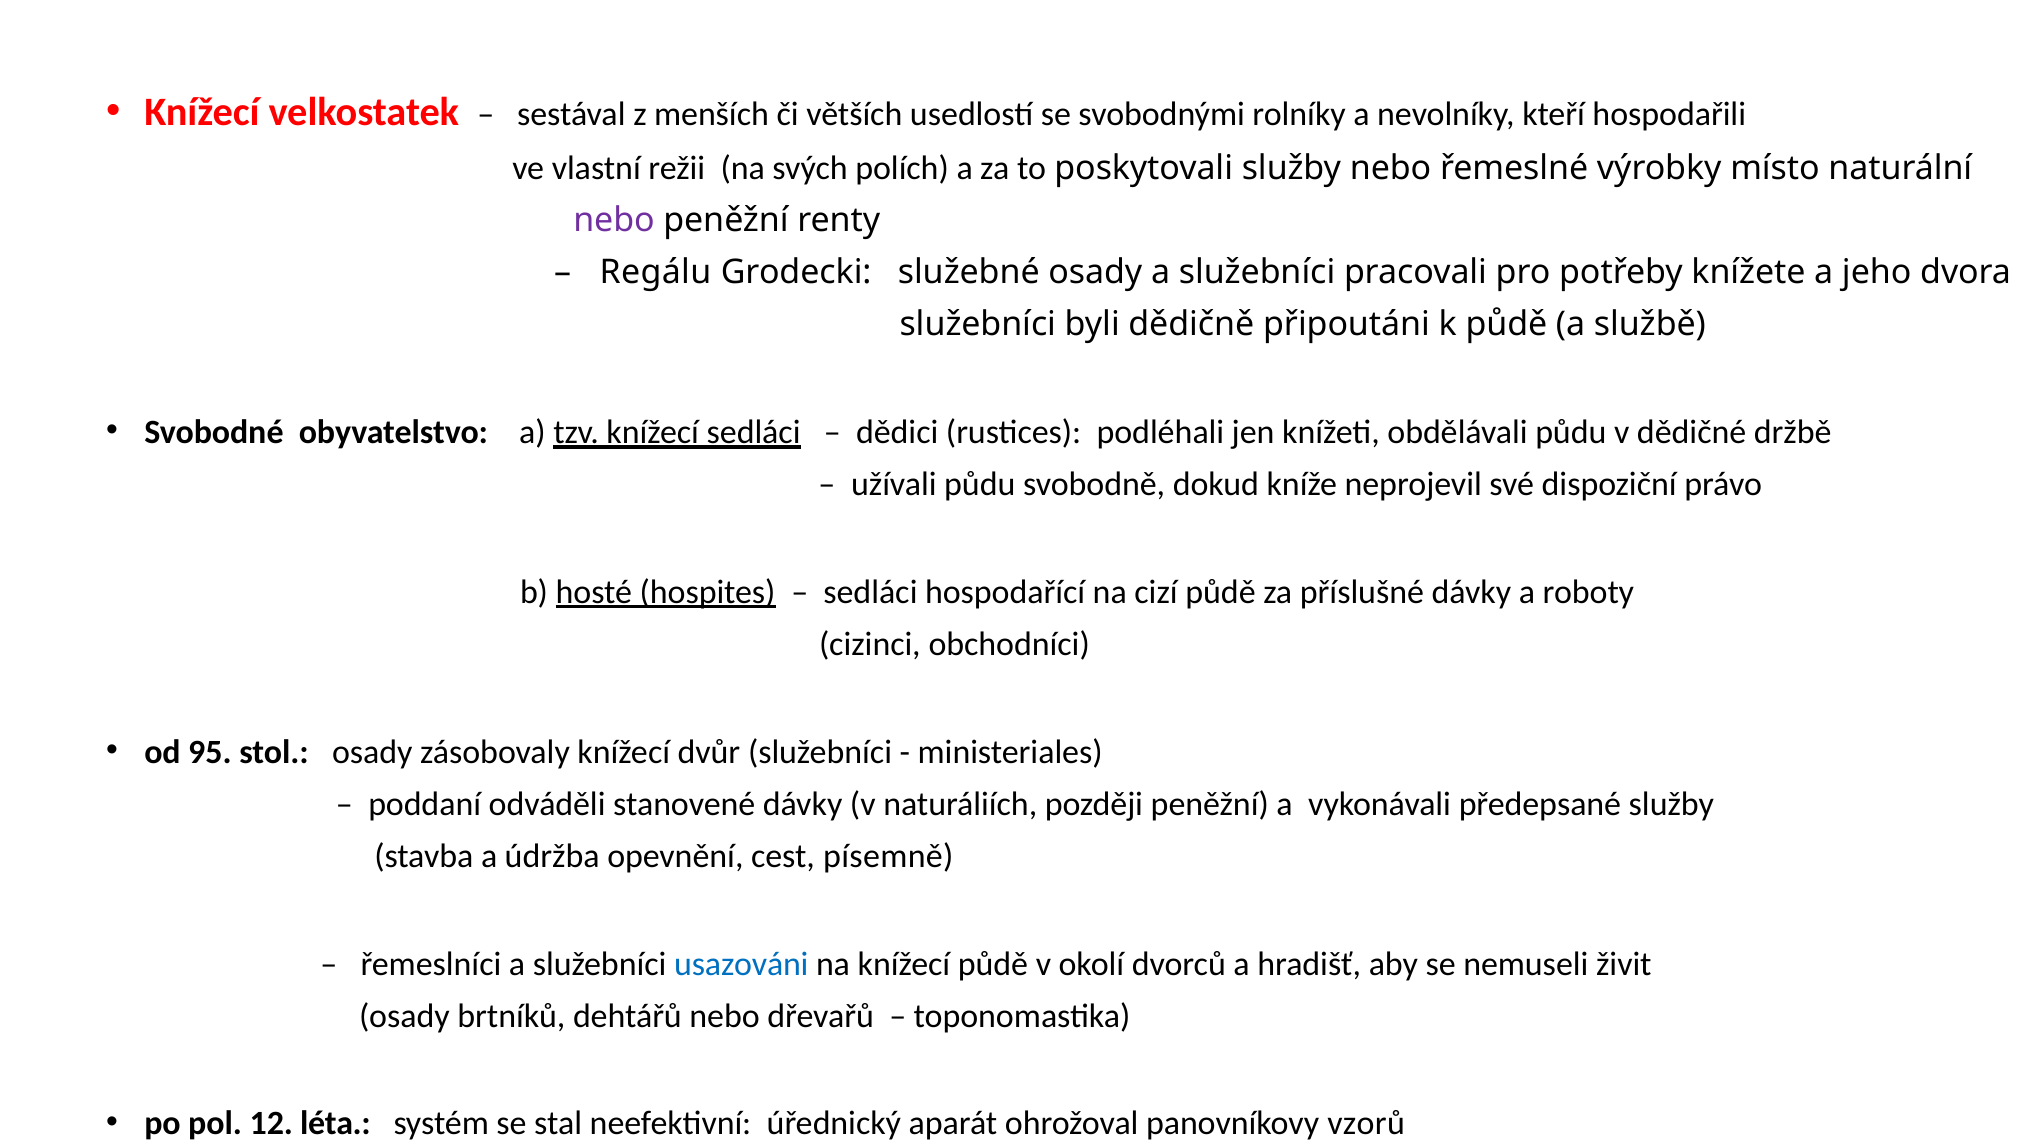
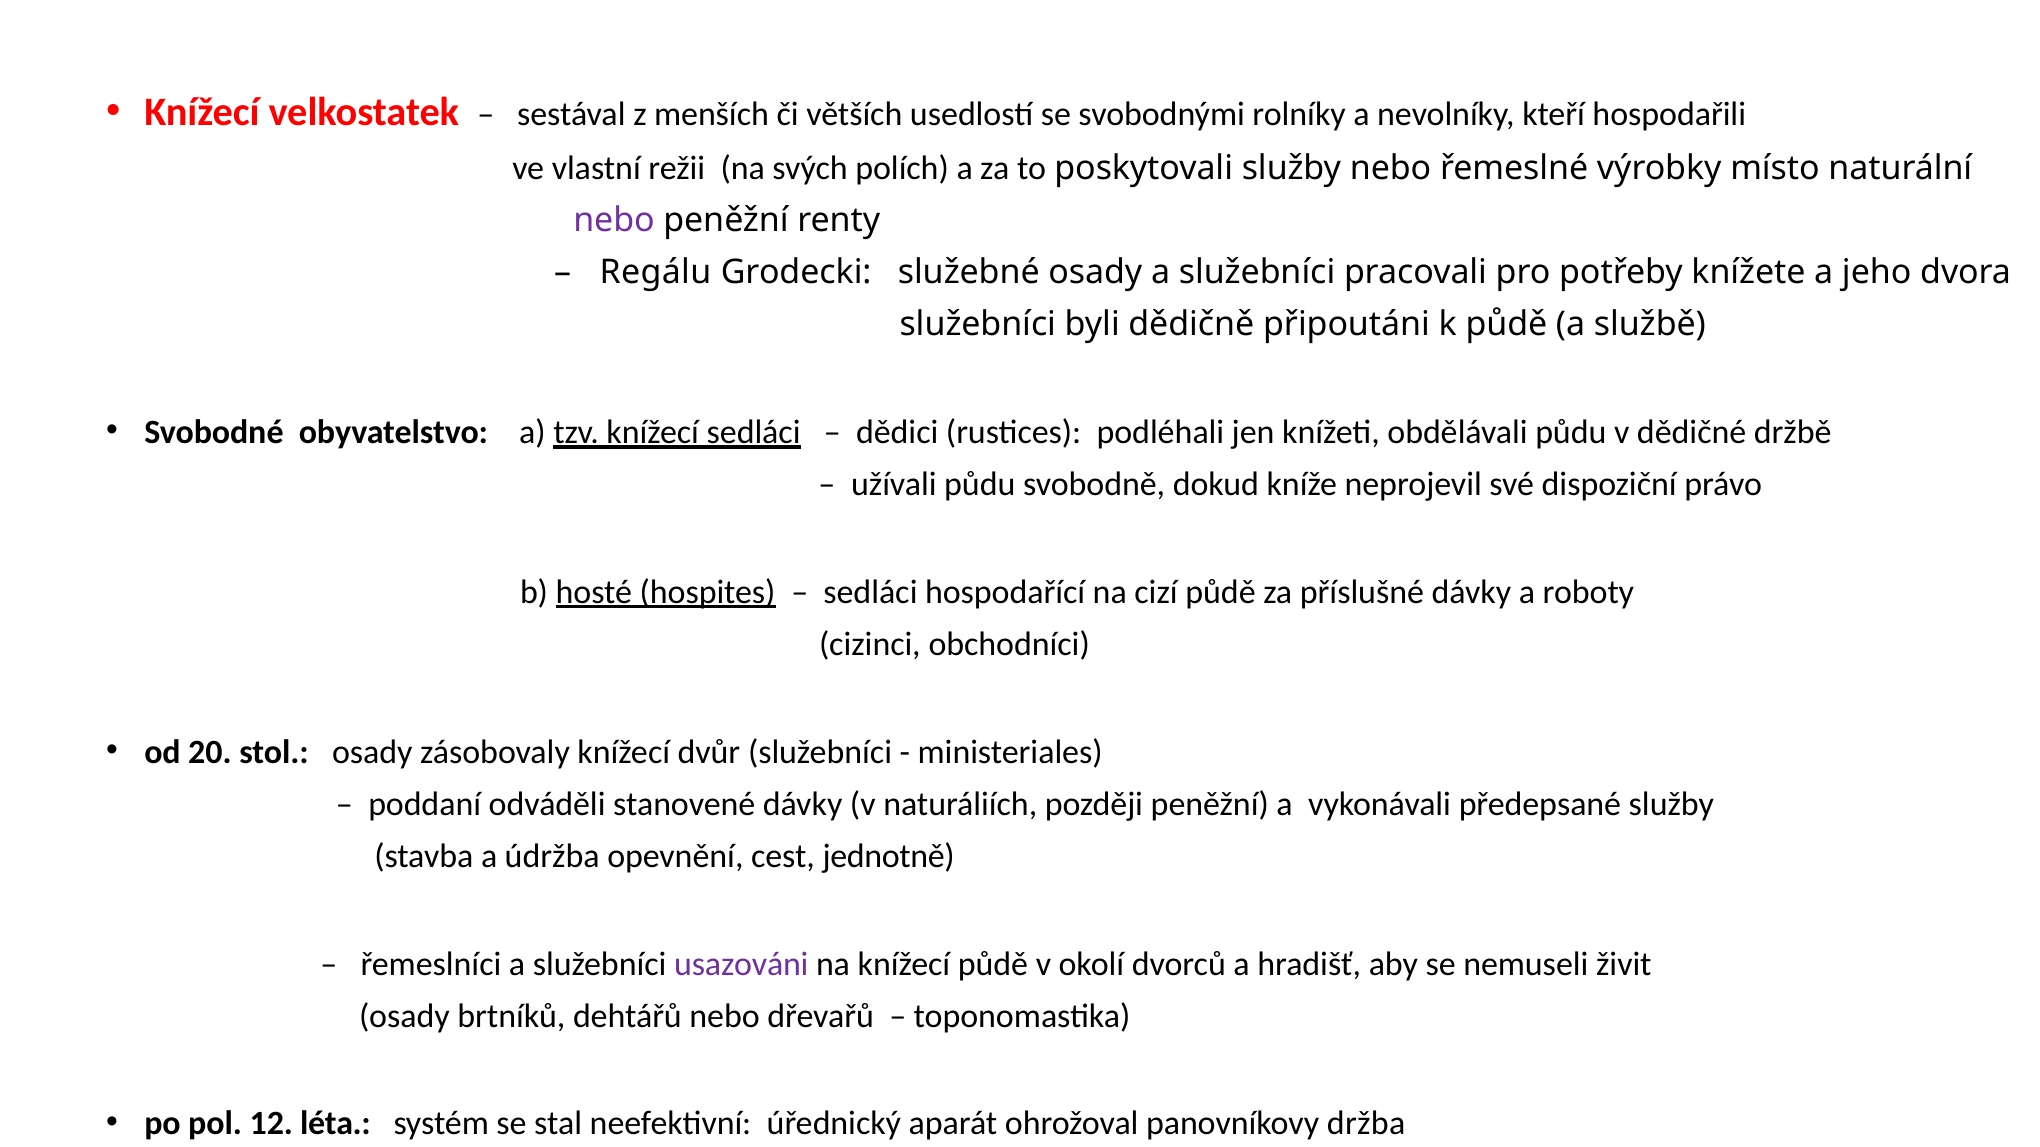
95: 95 -> 20
písemně: písemně -> jednotně
usazováni colour: blue -> purple
vzorů: vzorů -> držba
